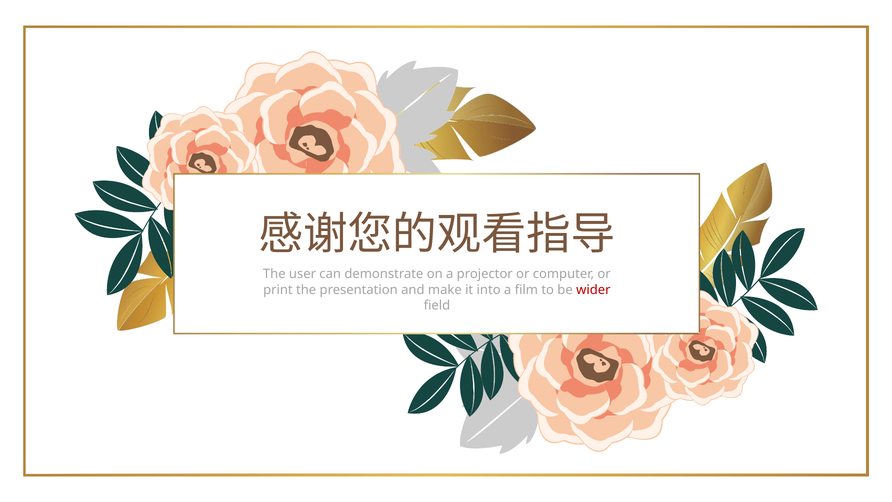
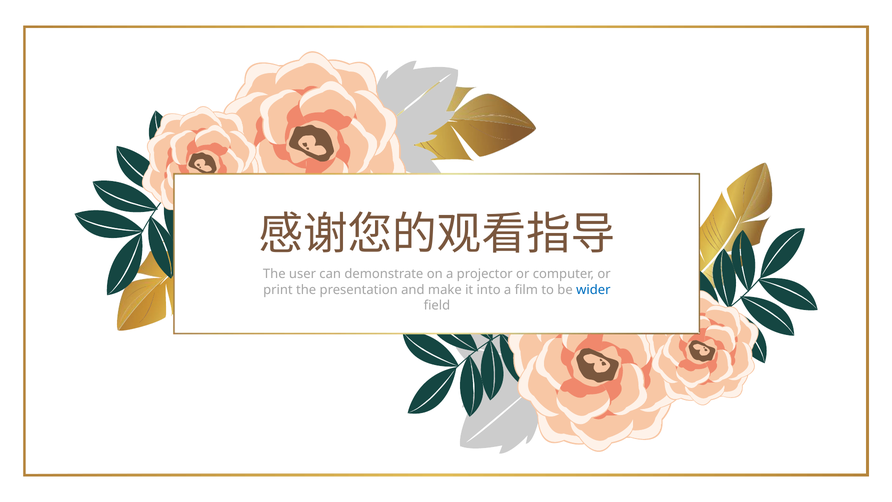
wider colour: red -> blue
